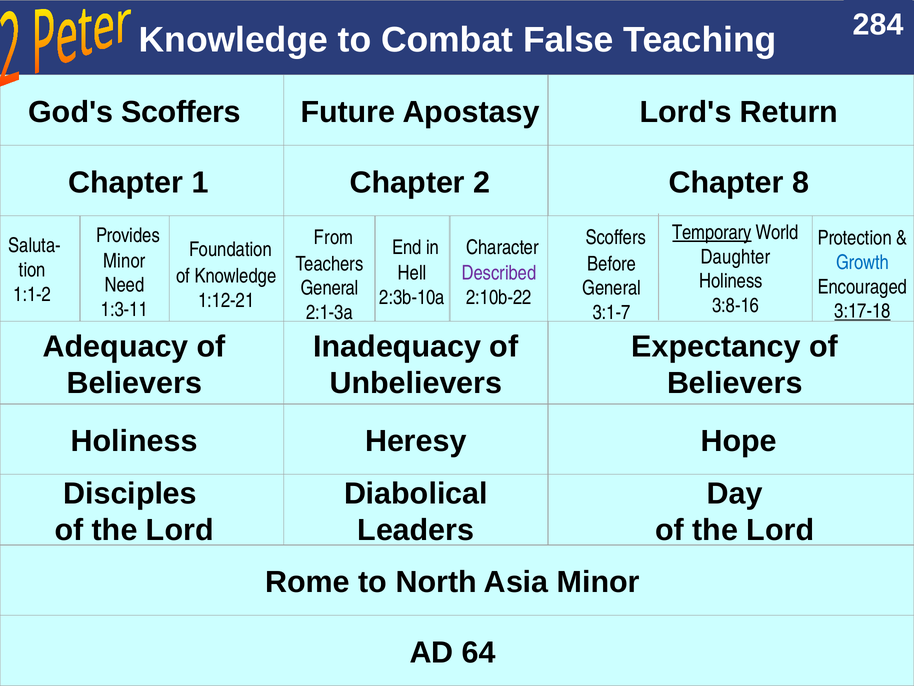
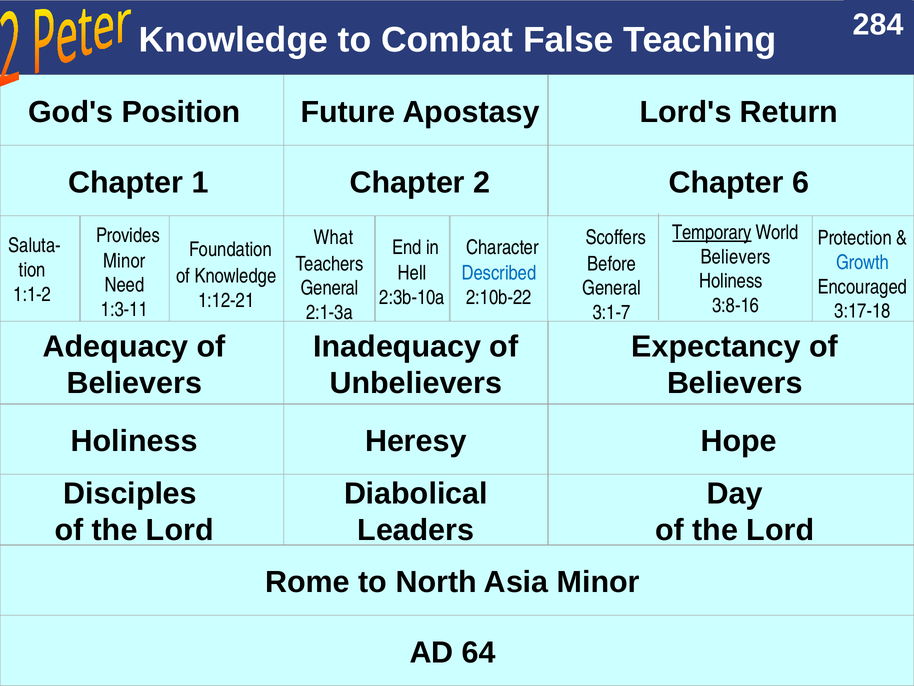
God's Scoffers: Scoffers -> Position
8: 8 -> 6
From: From -> What
Daughter at (736, 257): Daughter -> Believers
Described colour: purple -> blue
3:17-18 underline: present -> none
